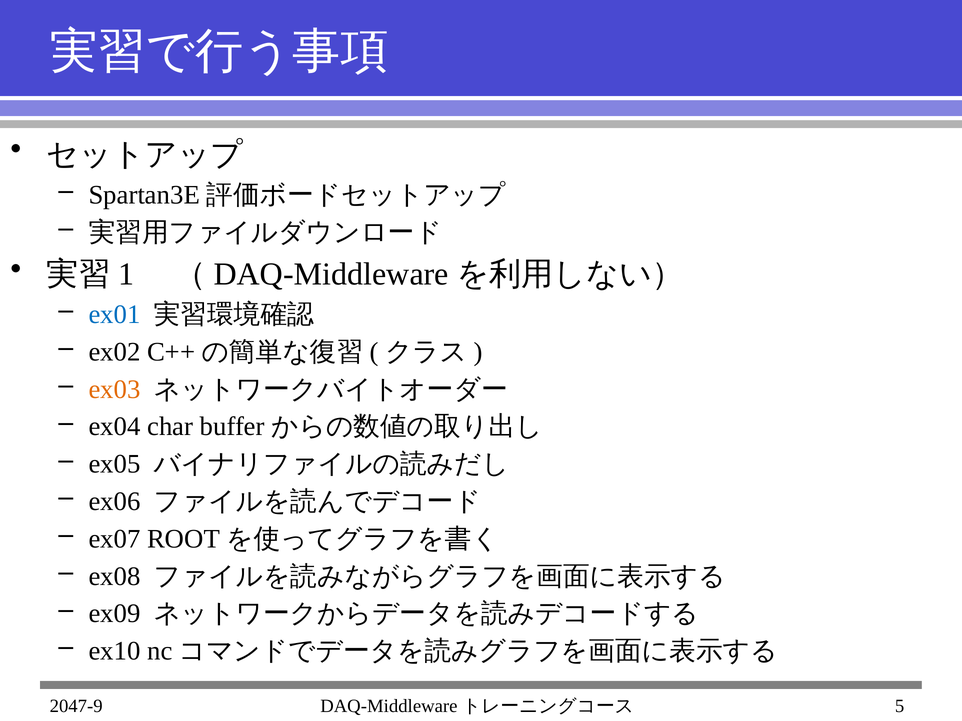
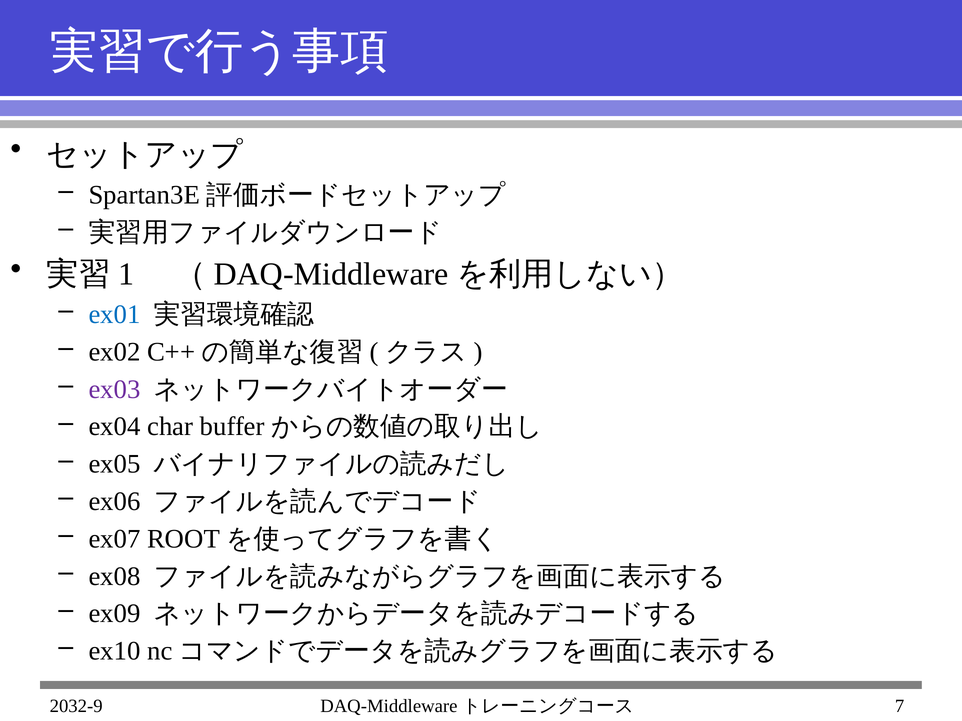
ex03 colour: orange -> purple
2047-9: 2047-9 -> 2032-9
5: 5 -> 7
